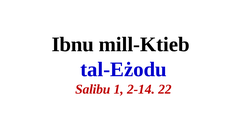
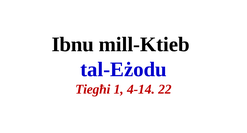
Salibu: Salibu -> Tiegħi
2-14: 2-14 -> 4-14
